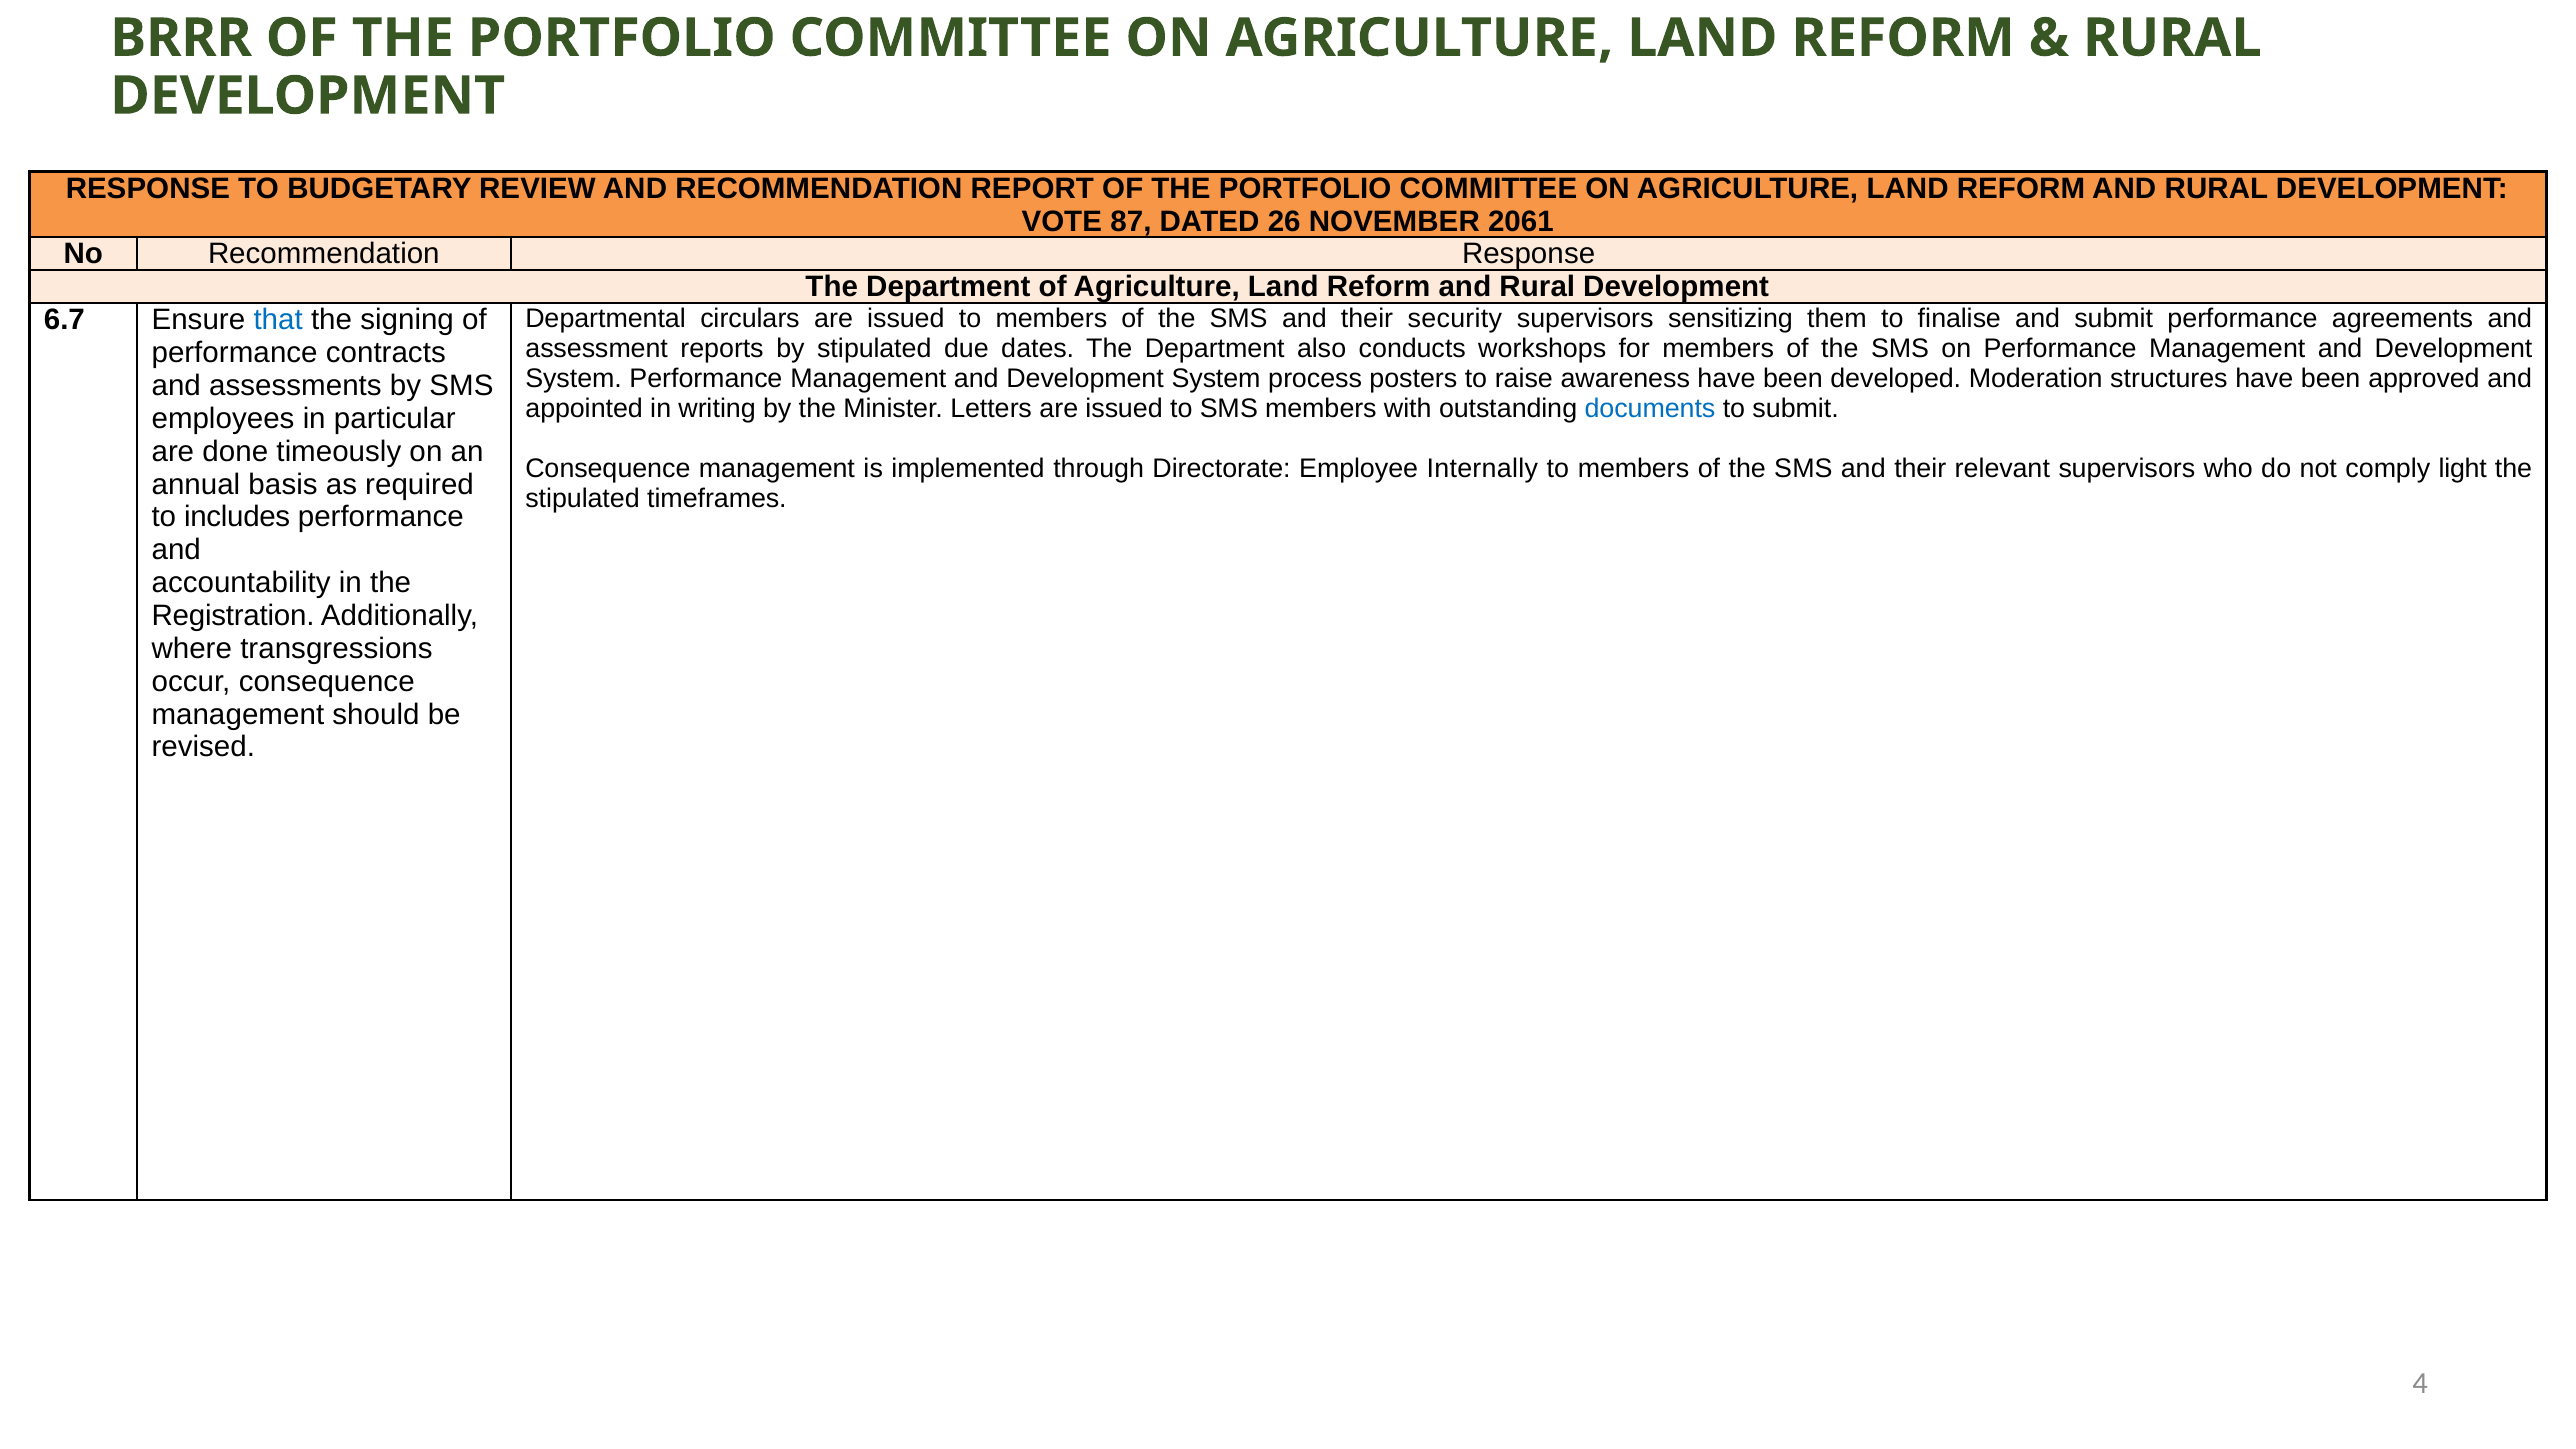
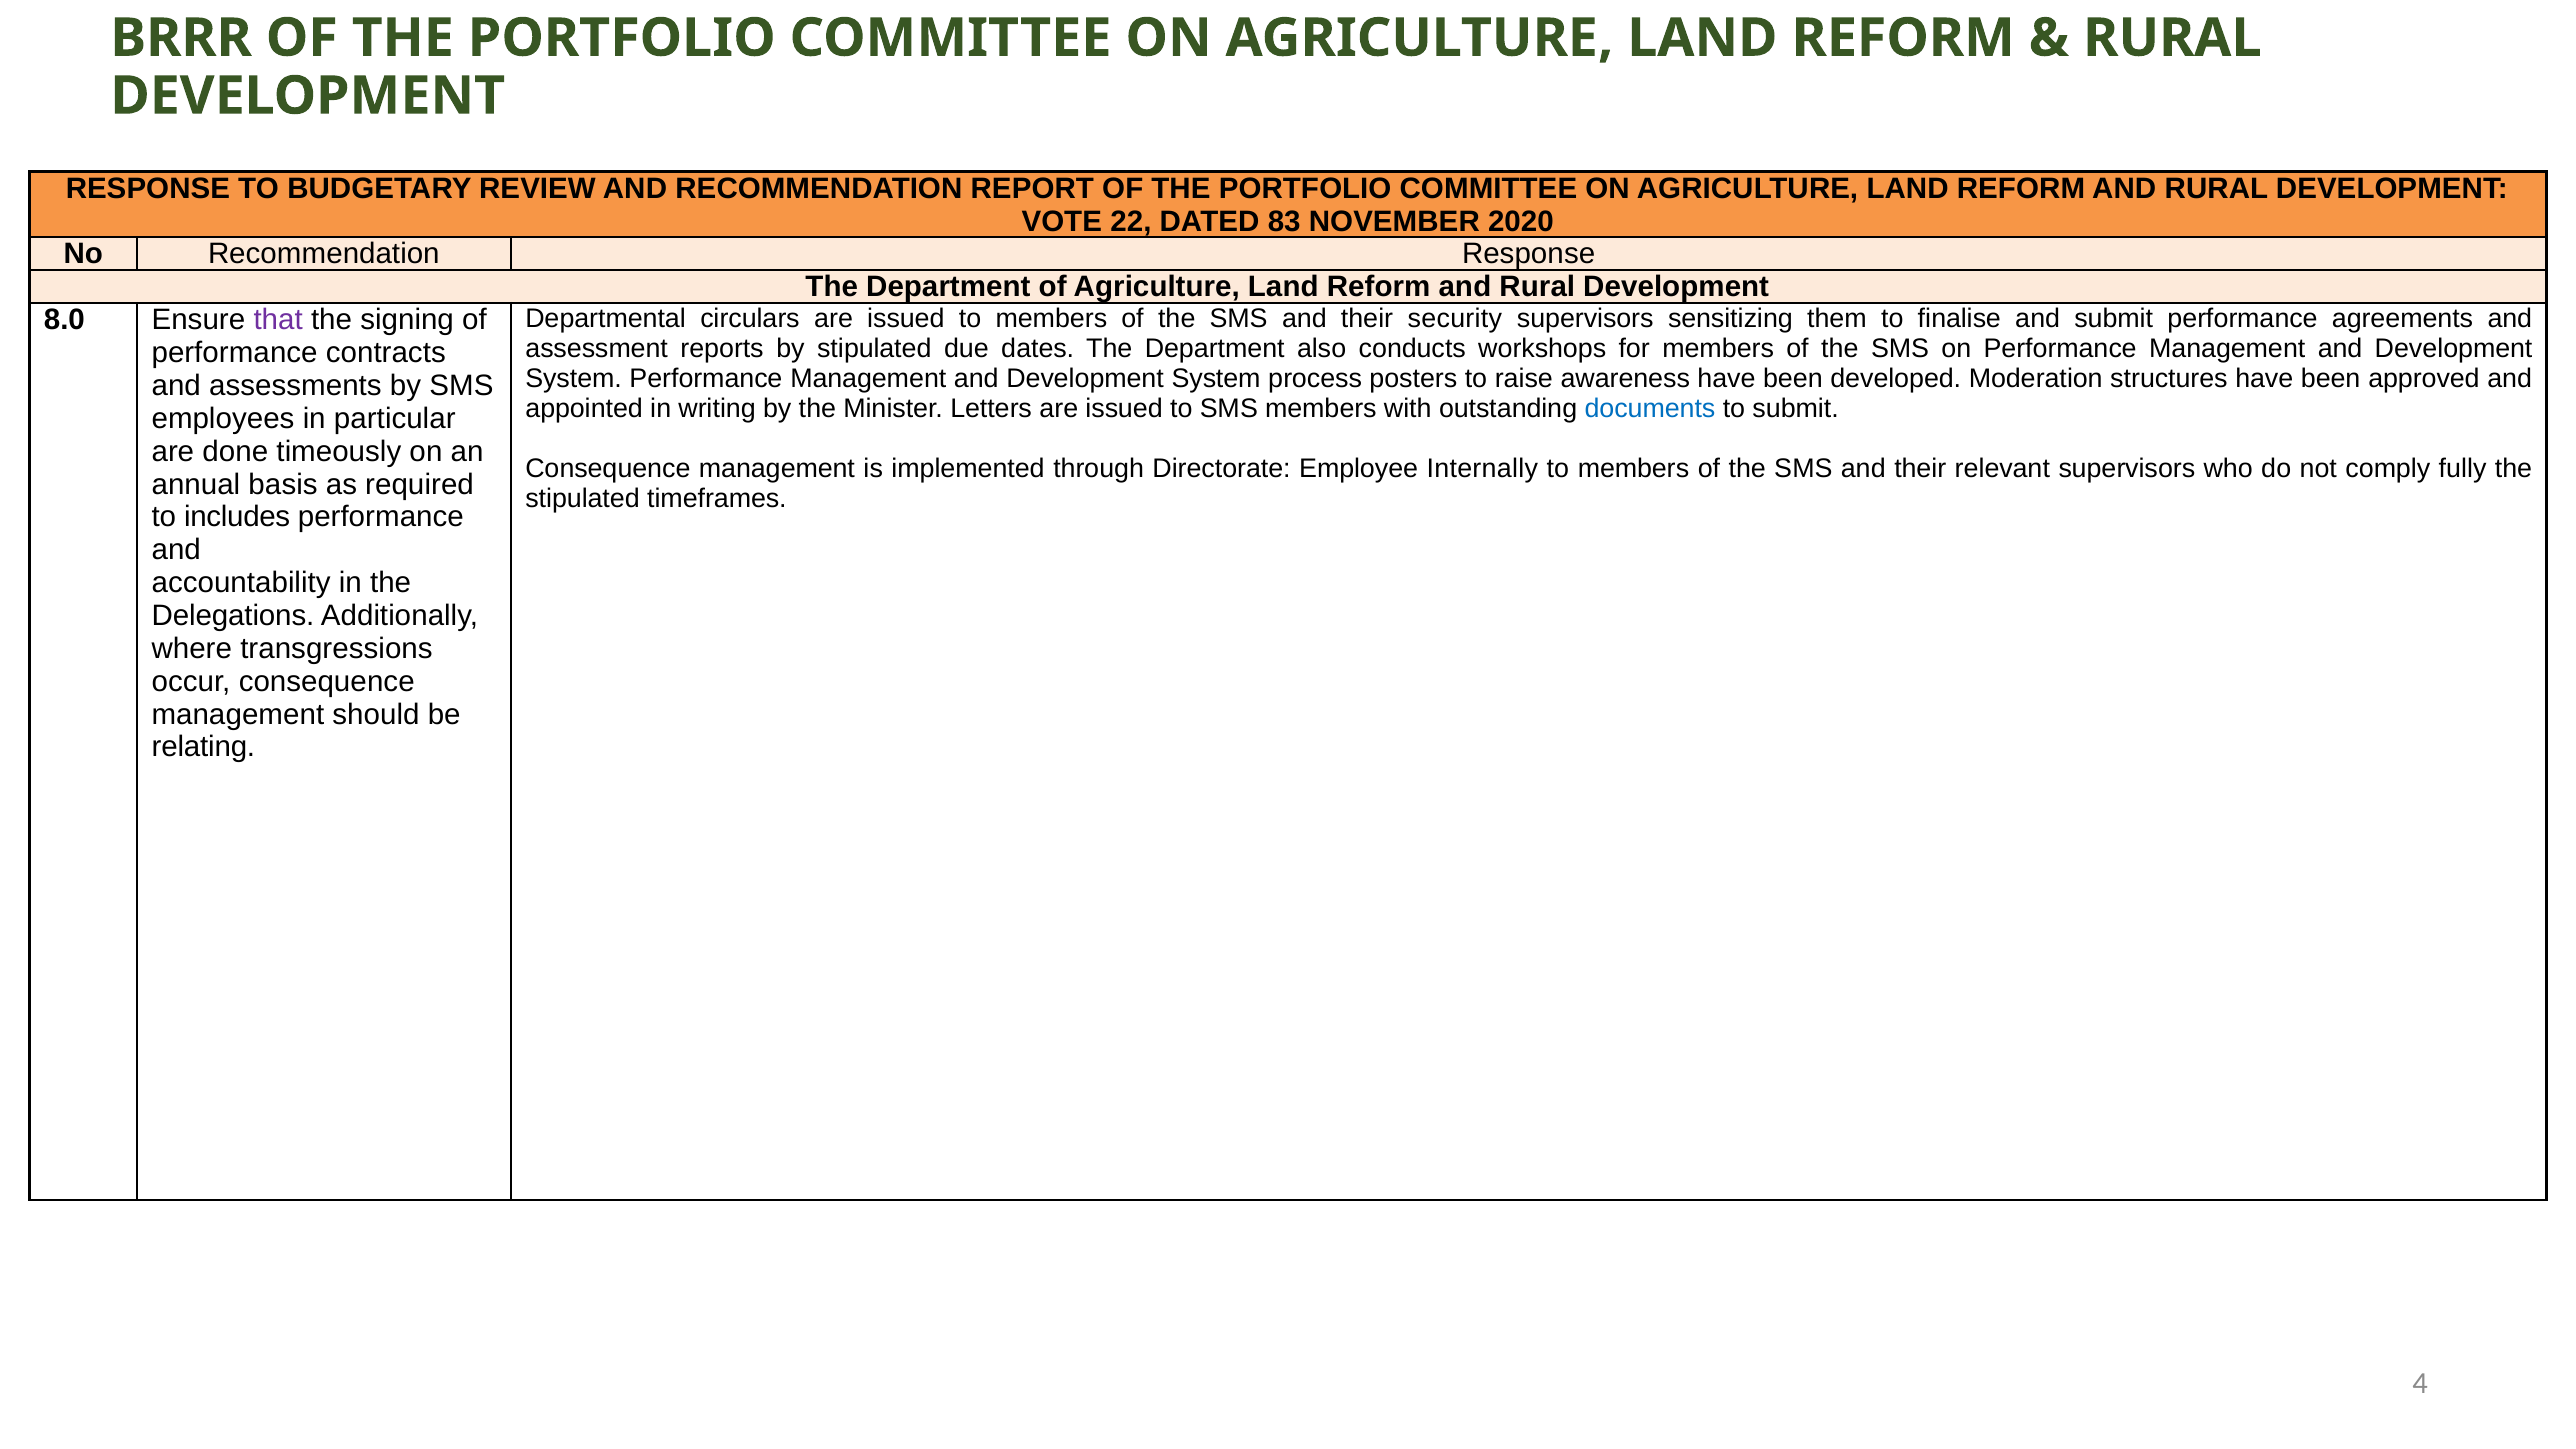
87: 87 -> 22
26: 26 -> 83
2061: 2061 -> 2020
6.7: 6.7 -> 8.0
that colour: blue -> purple
light: light -> fully
Registration: Registration -> Delegations
revised: revised -> relating
